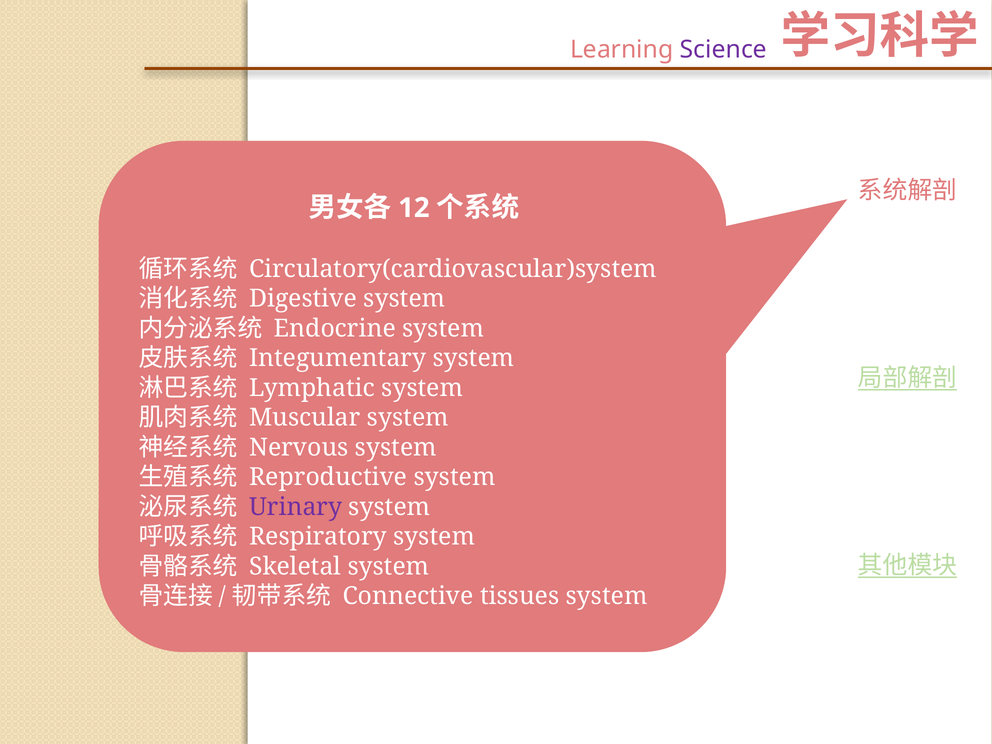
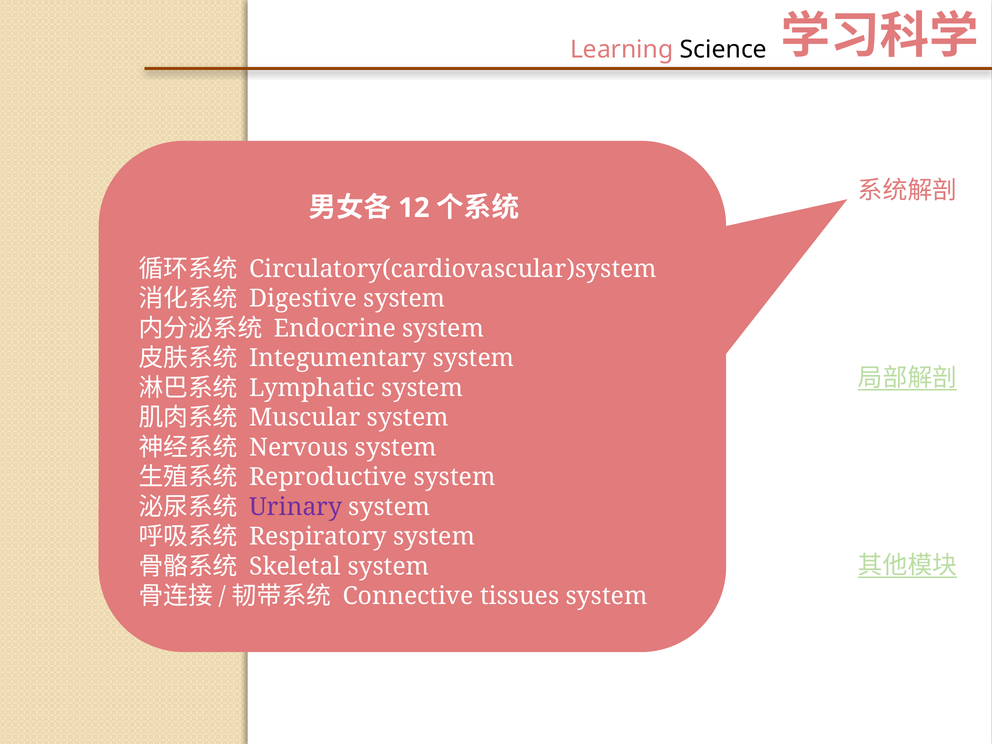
Science colour: purple -> black
